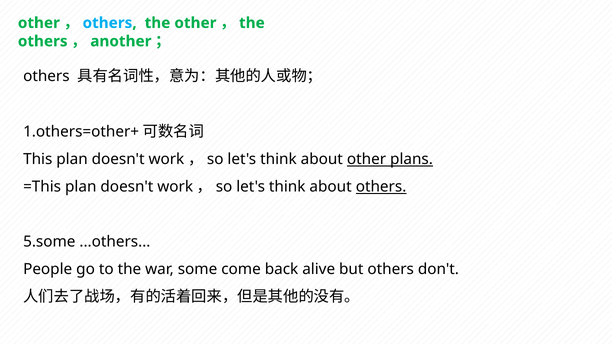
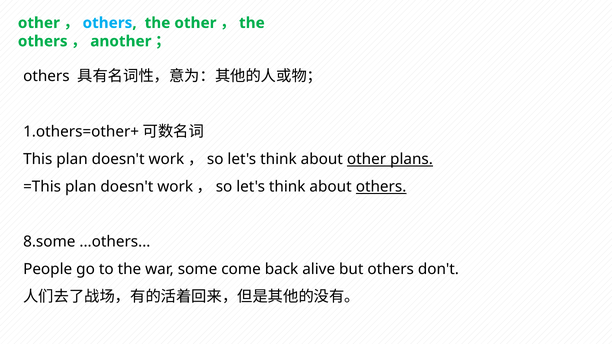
5.some: 5.some -> 8.some
